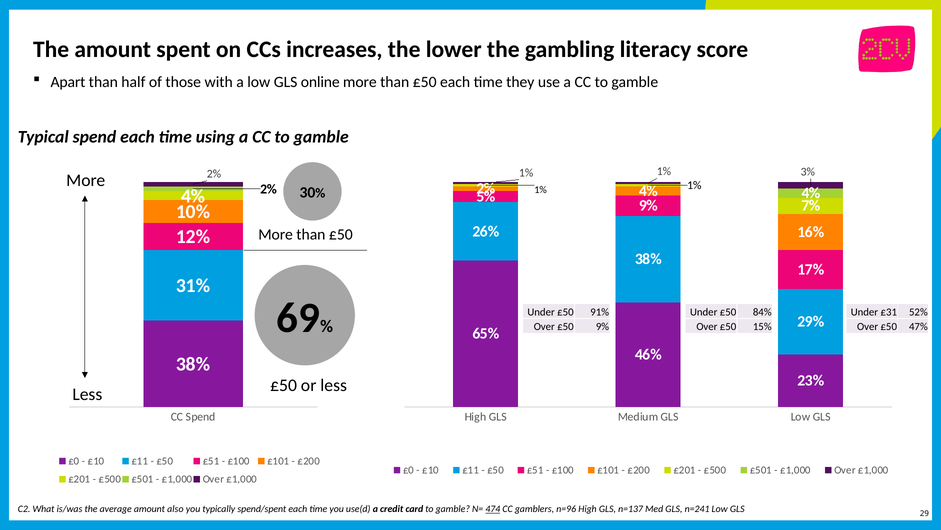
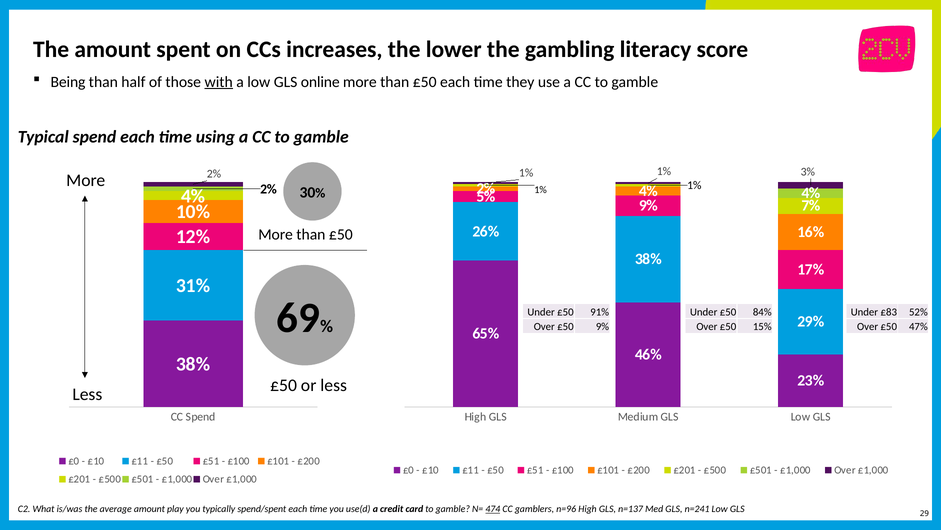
Apart: Apart -> Being
with underline: none -> present
£31: £31 -> £83
also: also -> play
